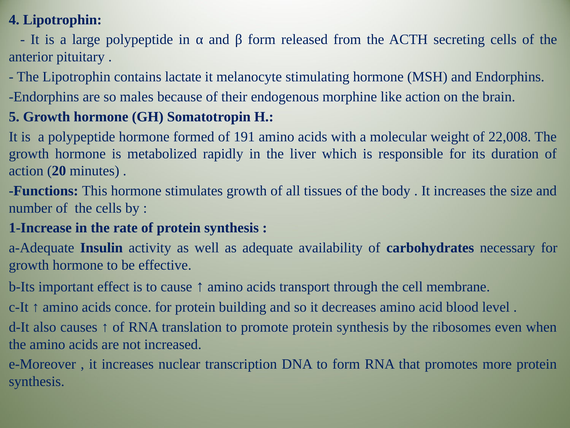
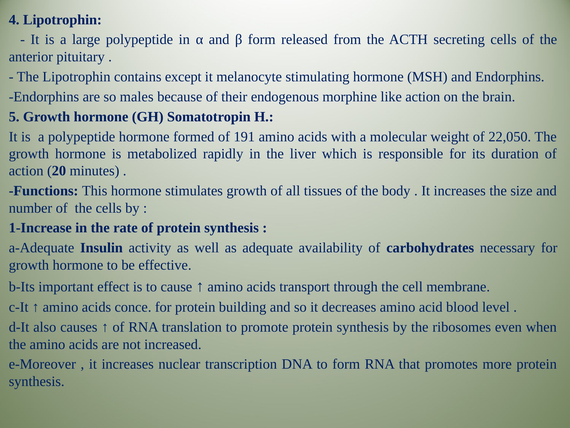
lactate: lactate -> except
22,008: 22,008 -> 22,050
